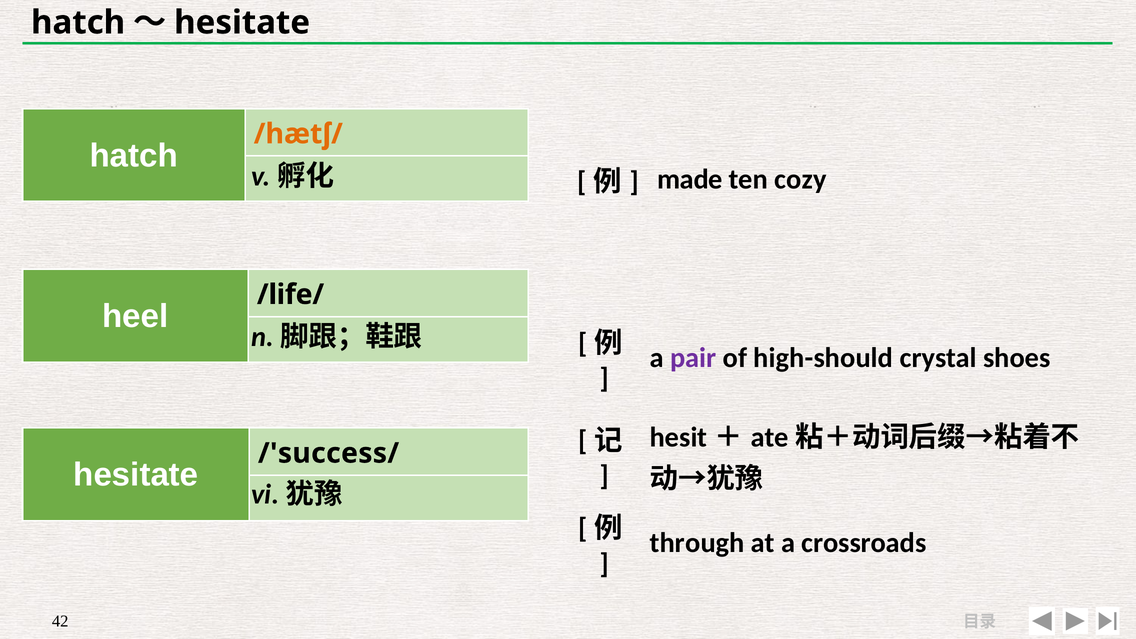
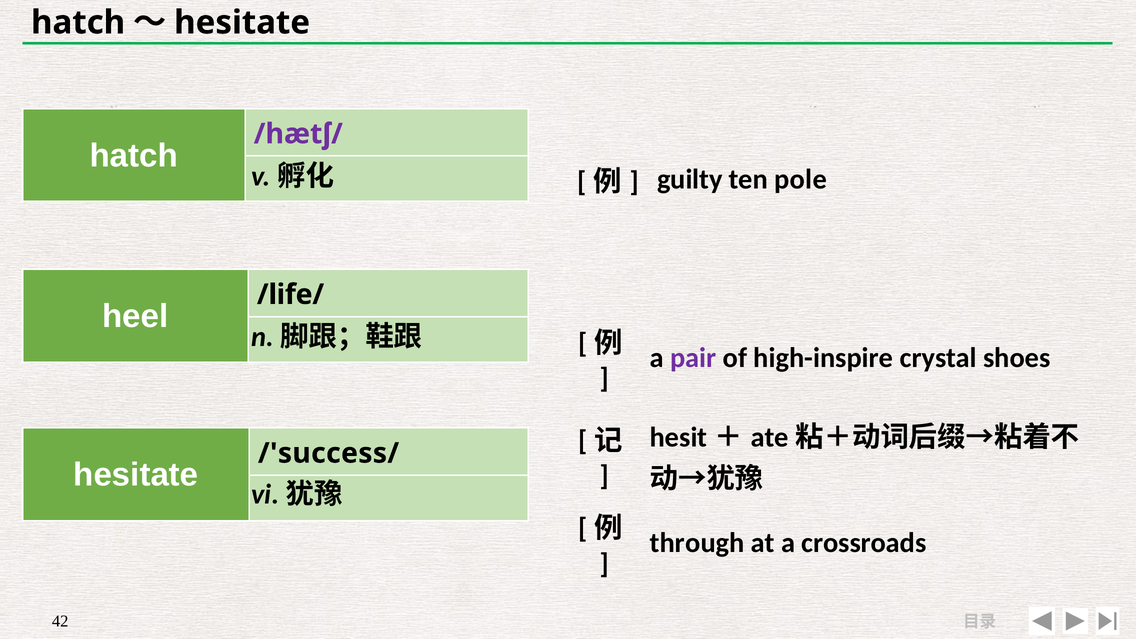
/hætʃ/ colour: orange -> purple
made: made -> guilty
cozy: cozy -> pole
high-should: high-should -> high-inspire
